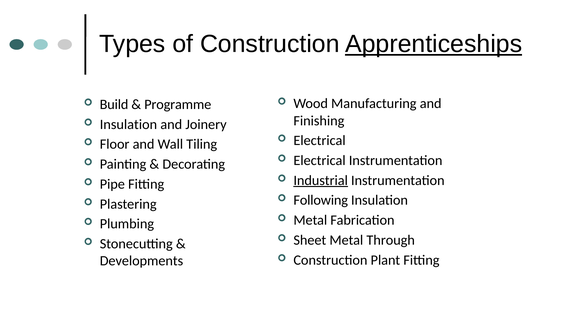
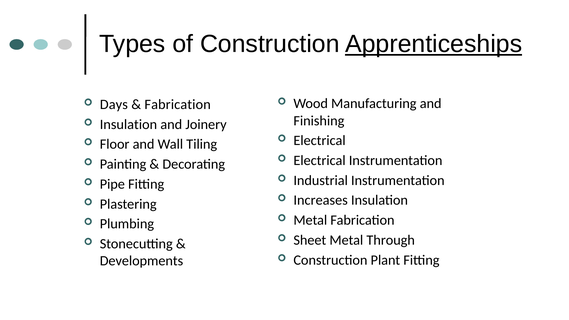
Build: Build -> Days
Programme at (178, 104): Programme -> Fabrication
Industrial underline: present -> none
Following: Following -> Increases
